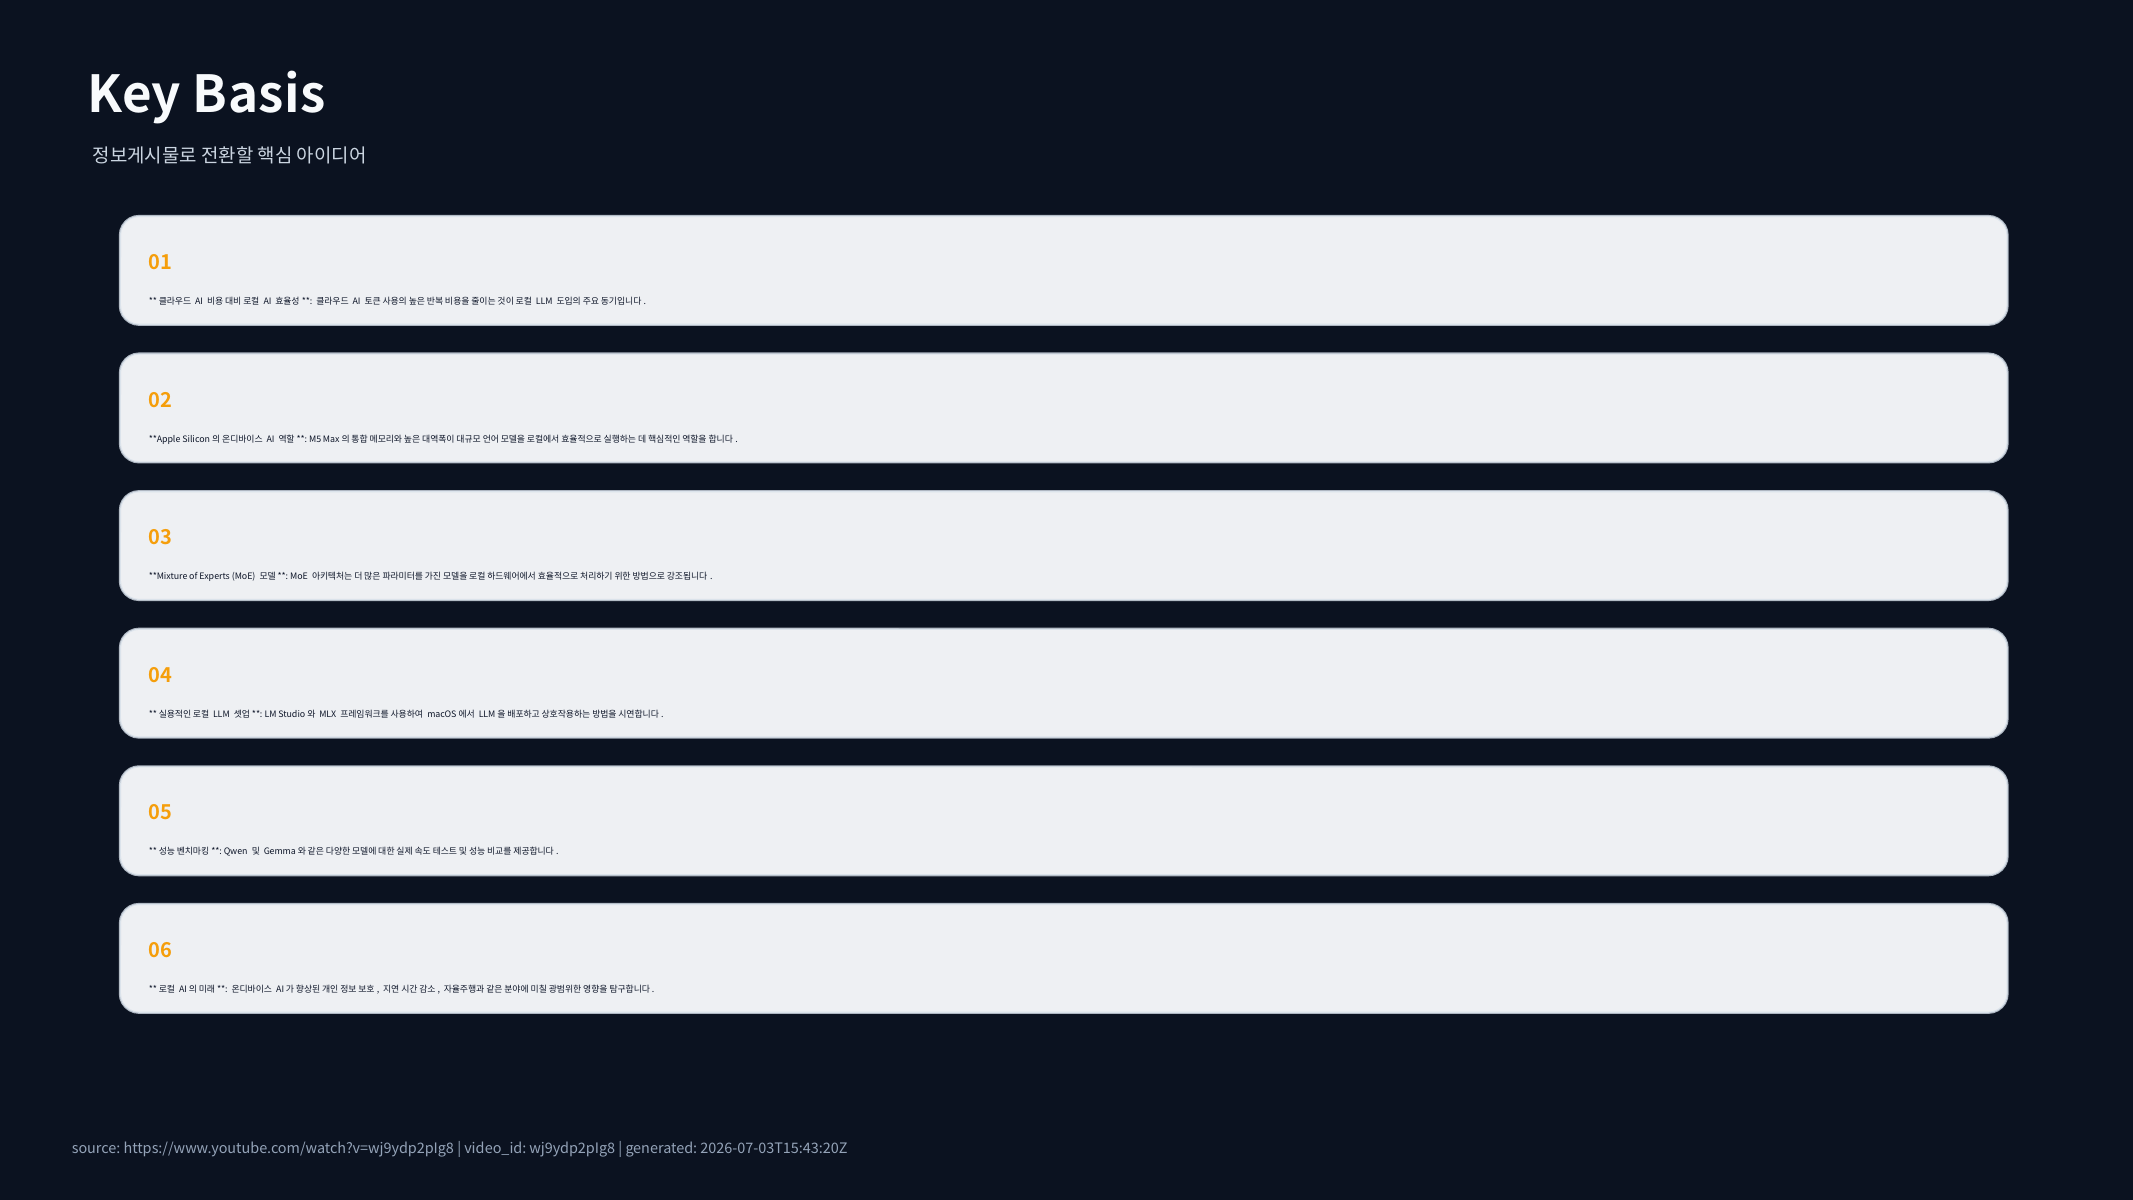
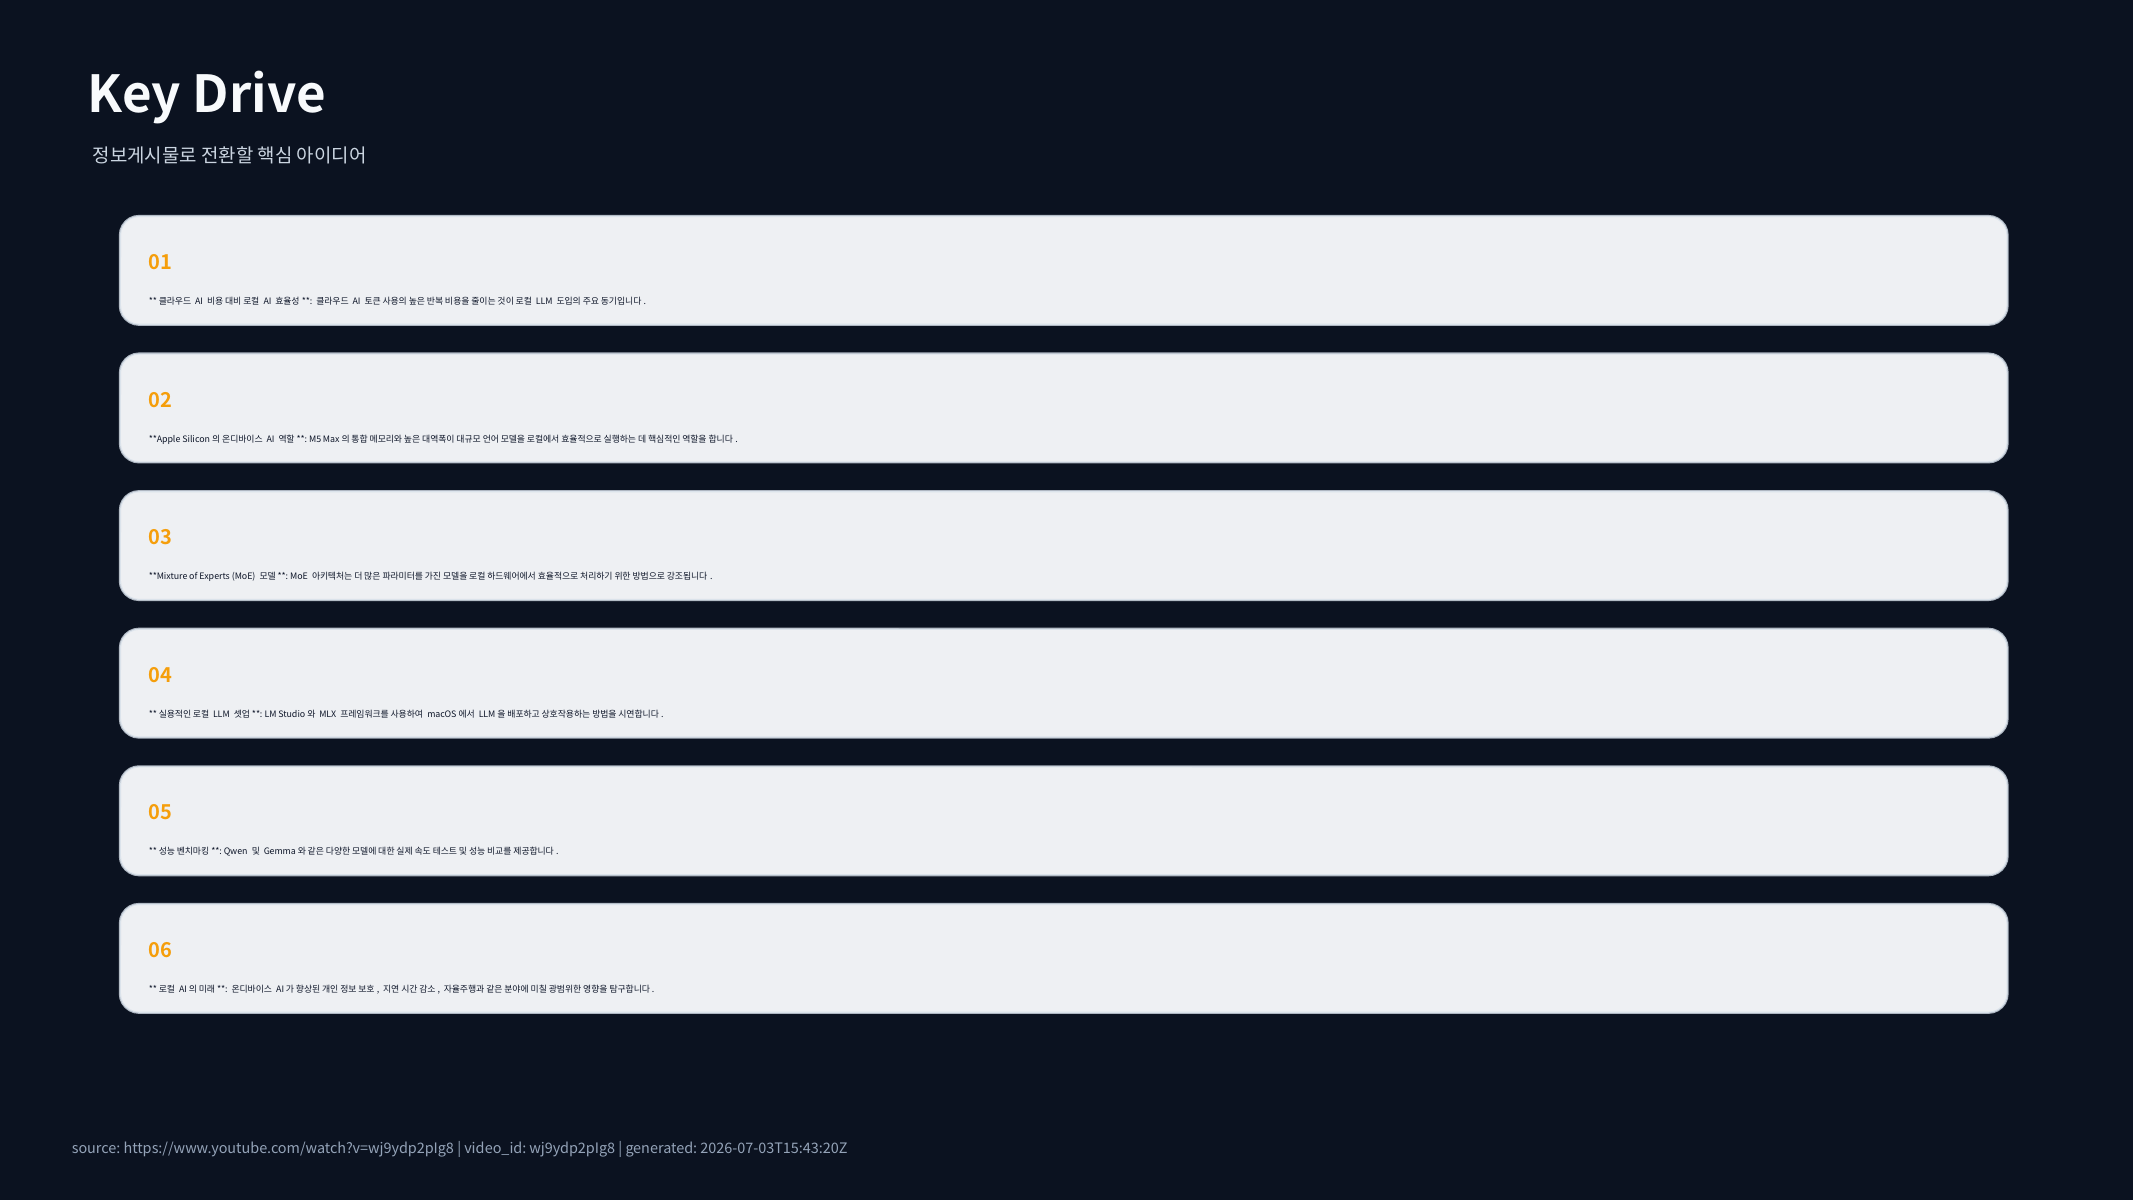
Basis: Basis -> Drive
